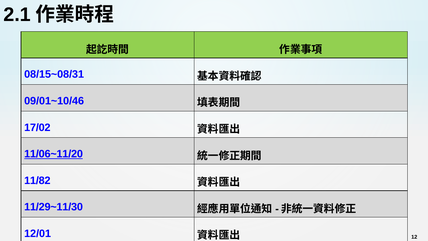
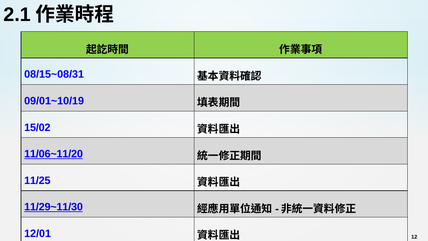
09/01~10/46: 09/01~10/46 -> 09/01~10/19
17/02: 17/02 -> 15/02
11/82: 11/82 -> 11/25
11/29~11/30 underline: none -> present
